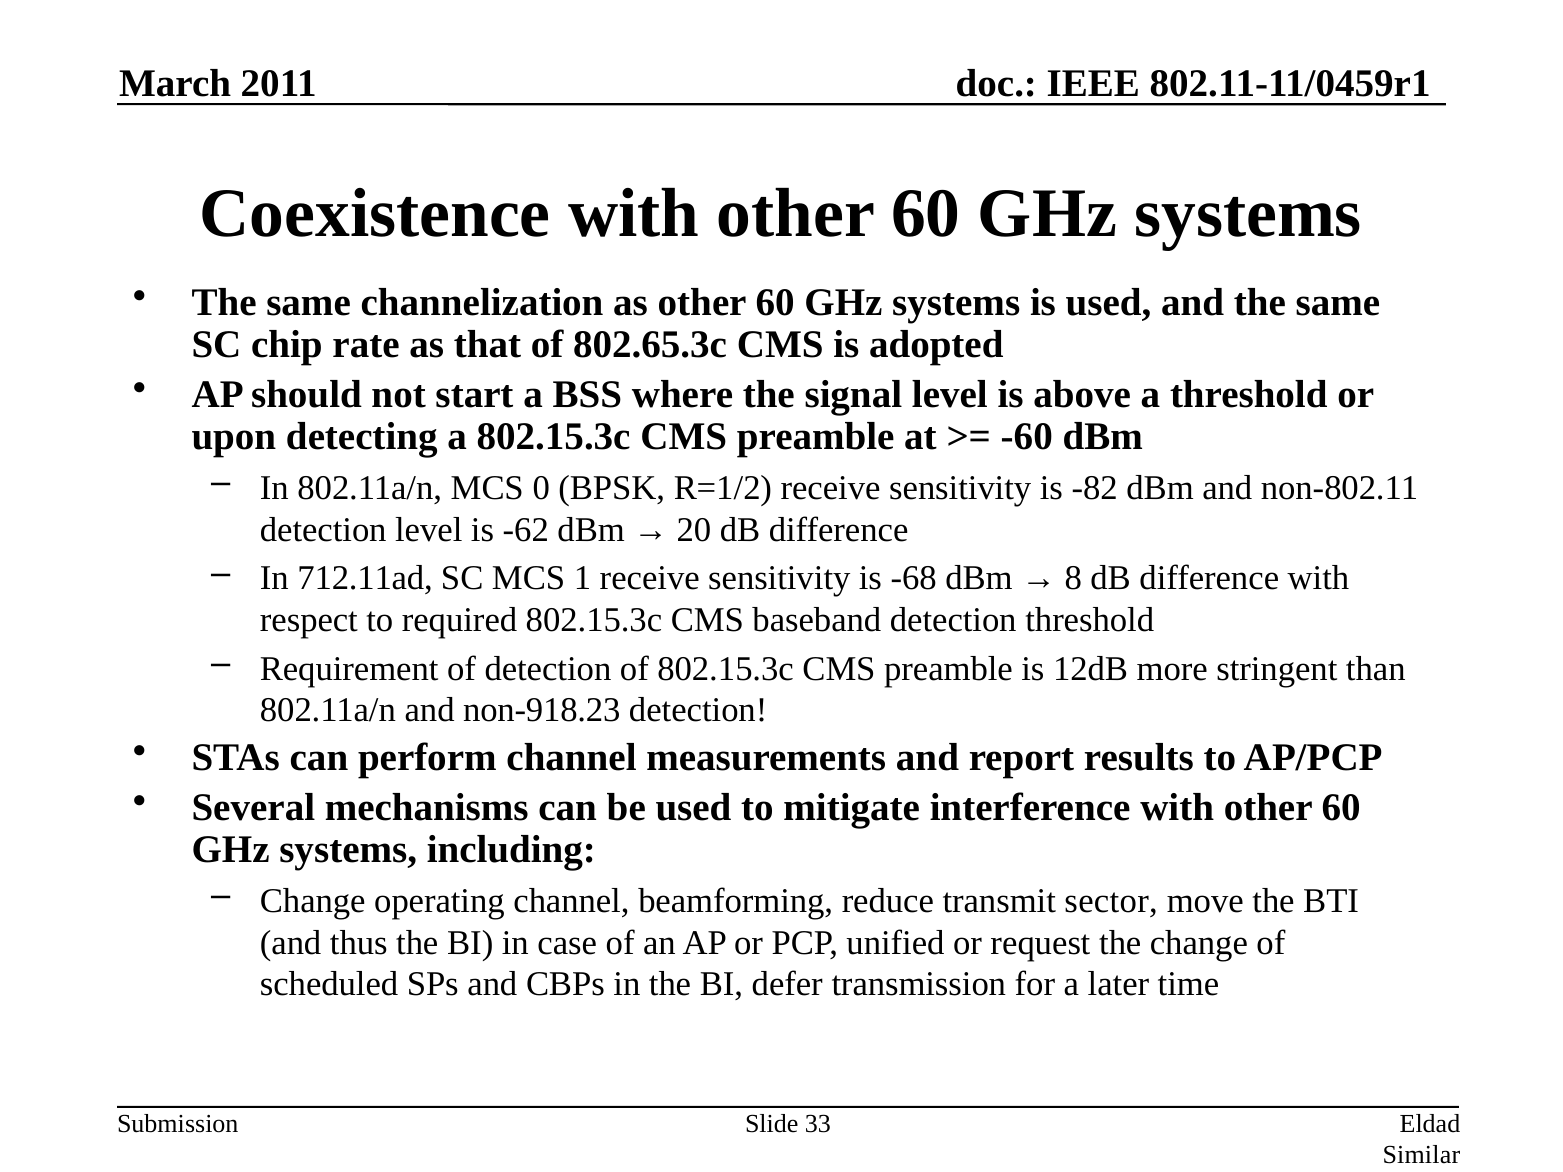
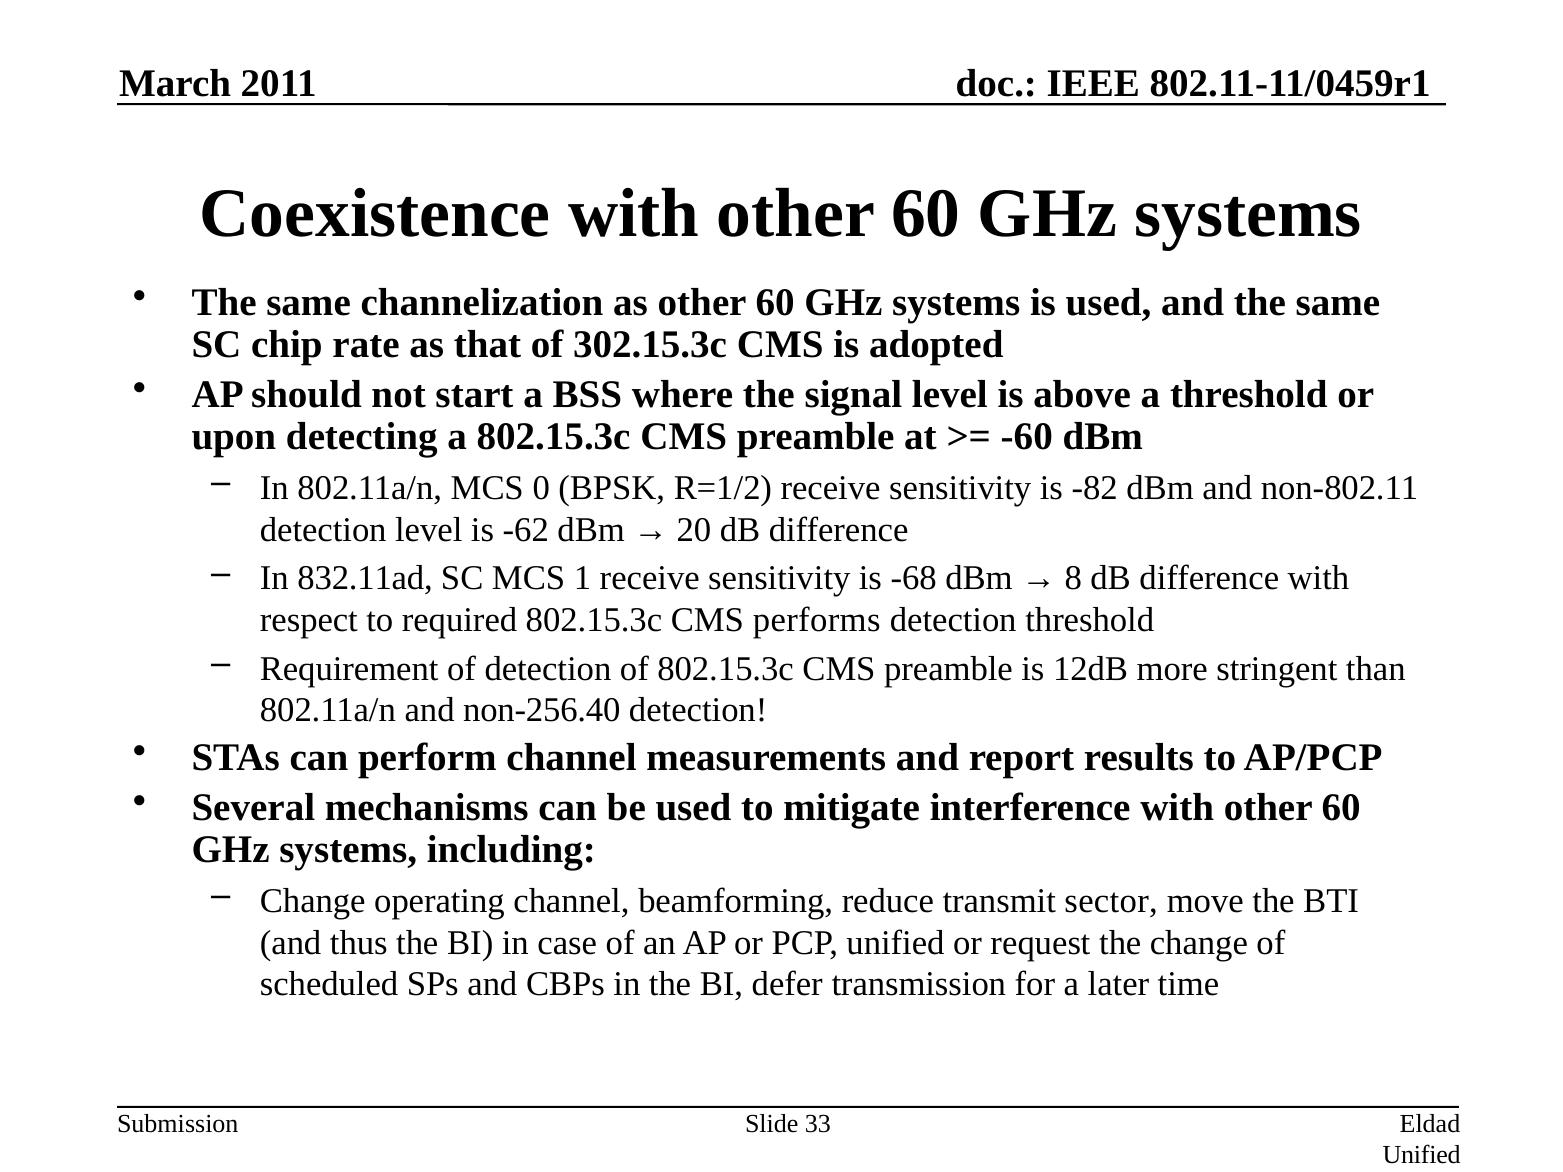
802.65.3c: 802.65.3c -> 302.15.3c
712.11ad: 712.11ad -> 832.11ad
baseband: baseband -> performs
non-918.23: non-918.23 -> non-256.40
Similar at (1421, 1156): Similar -> Unified
